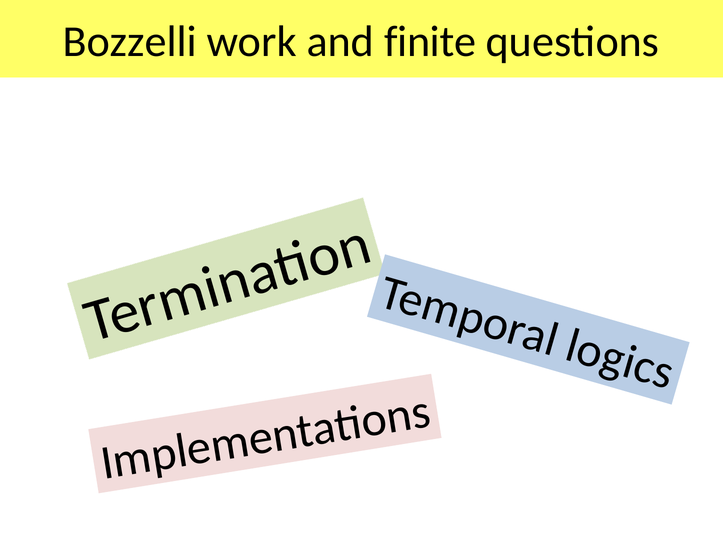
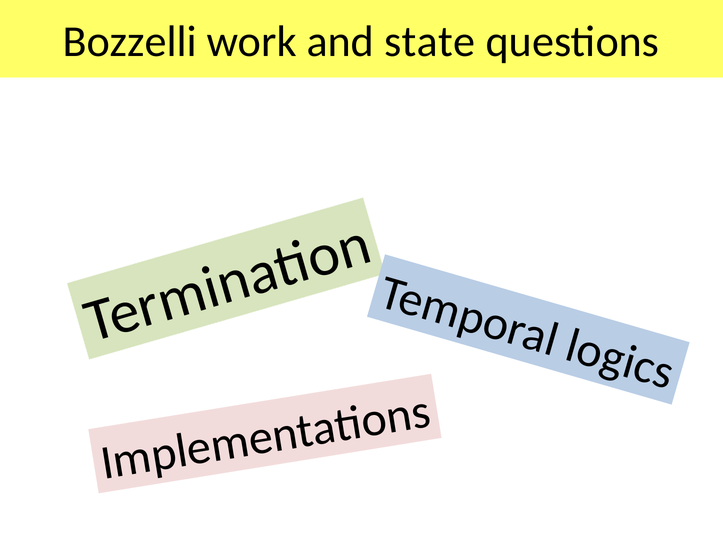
finite: finite -> state
